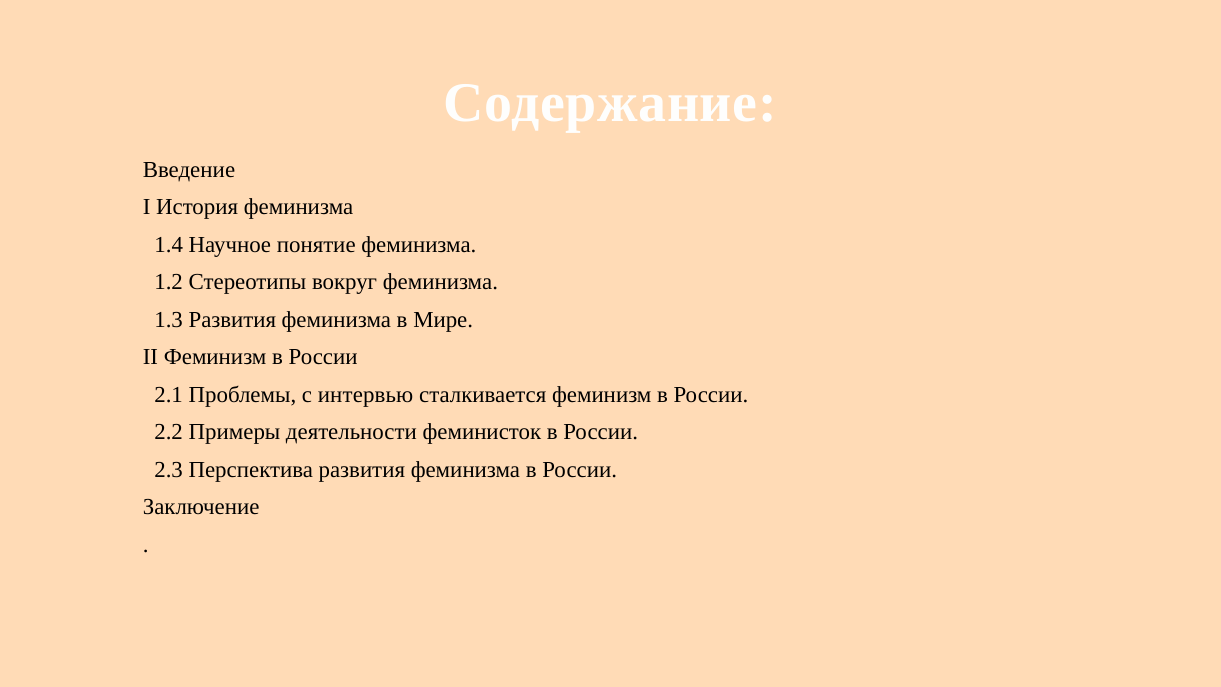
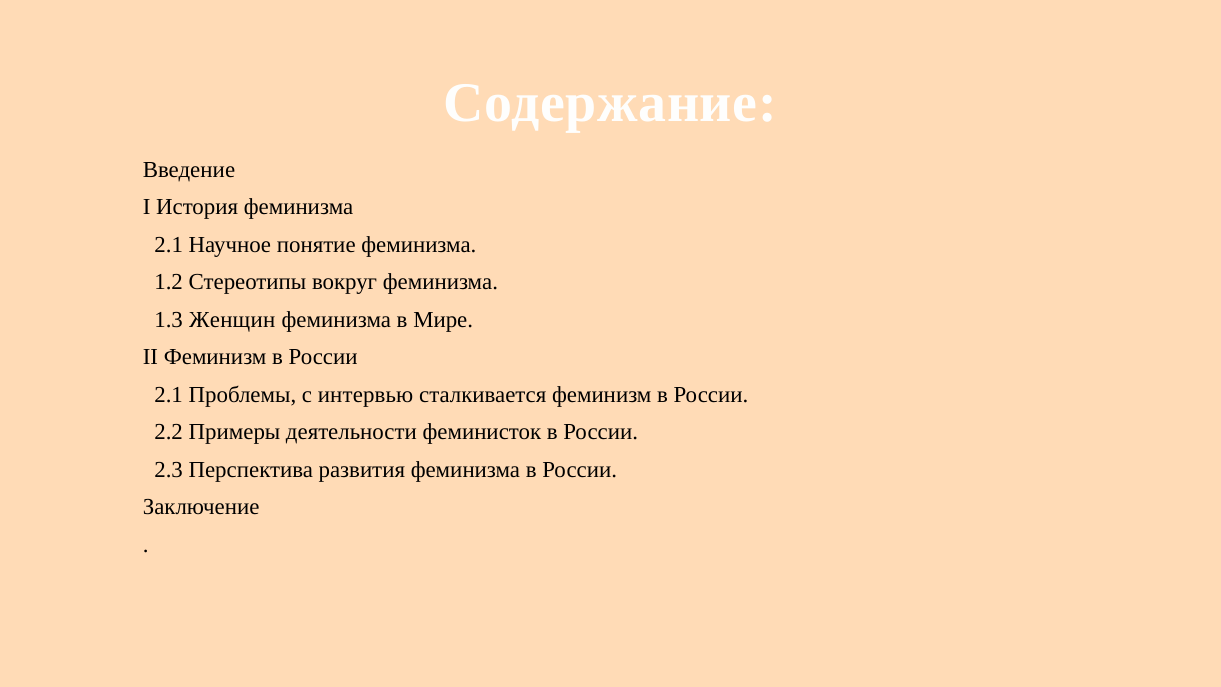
1.4 at (169, 245): 1.4 -> 2.1
1.3 Развития: Развития -> Женщин
